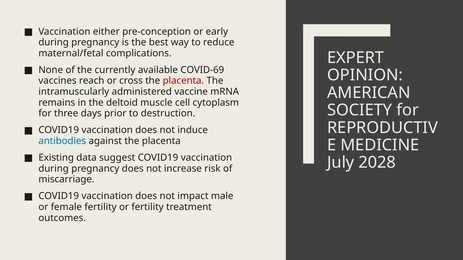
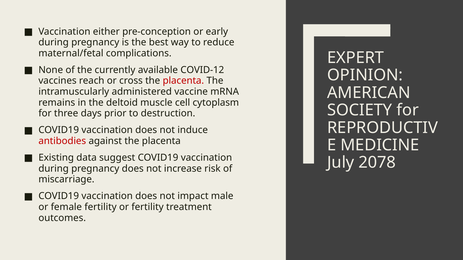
COVID-69: COVID-69 -> COVID-12
antibodies colour: blue -> red
2028: 2028 -> 2078
